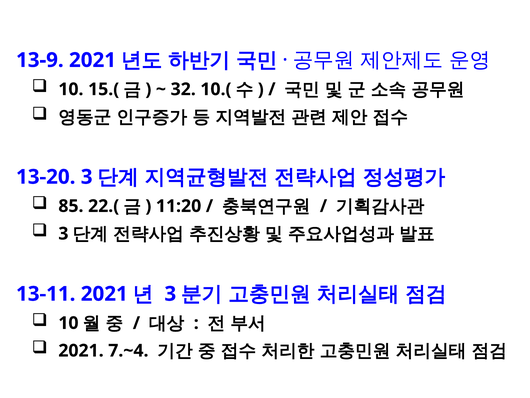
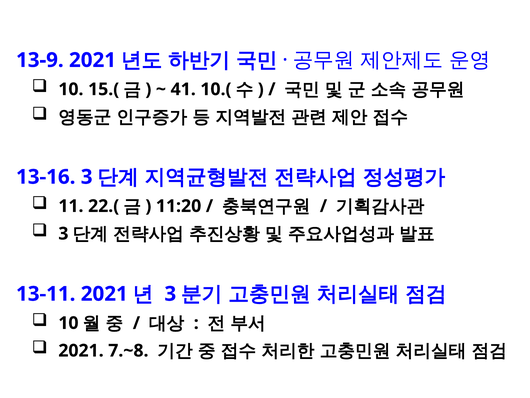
32: 32 -> 41
13-20: 13-20 -> 13-16
85: 85 -> 11
7.~4: 7.~4 -> 7.~8
